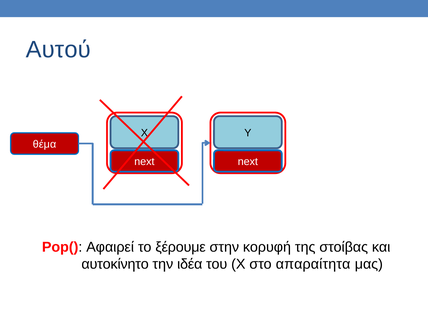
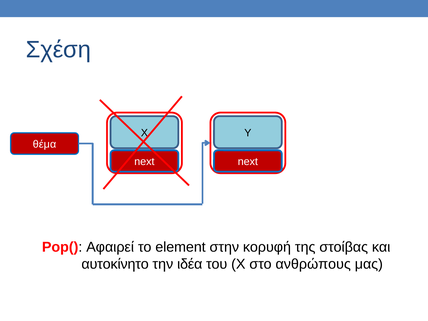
Αυτού: Αυτού -> Σχέση
ξέρουμε: ξέρουμε -> element
απαραίτητα: απαραίτητα -> ανθρώπους
